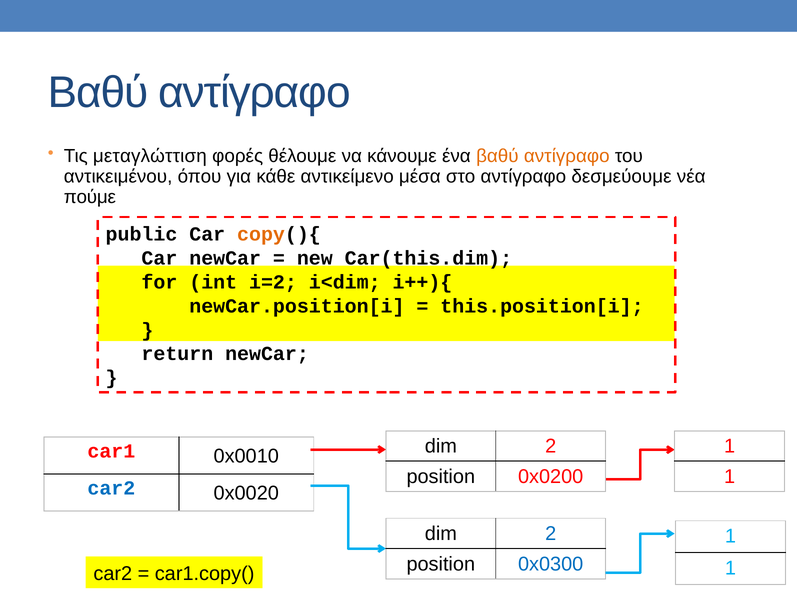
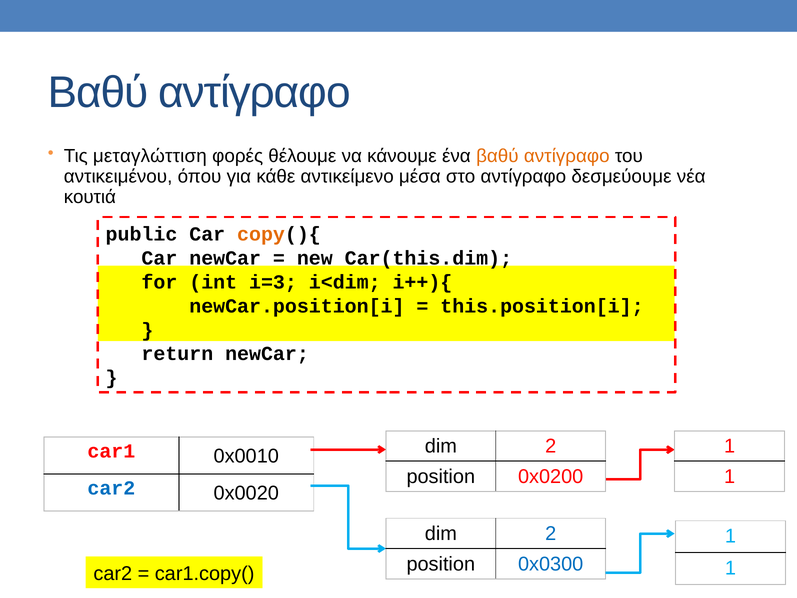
πούμε: πούμε -> κουτιά
i=2: i=2 -> i=3
